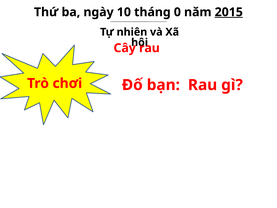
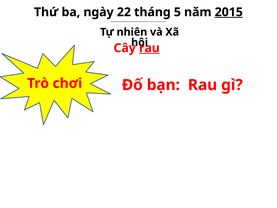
10: 10 -> 22
0: 0 -> 5
rau at (149, 48) underline: none -> present
